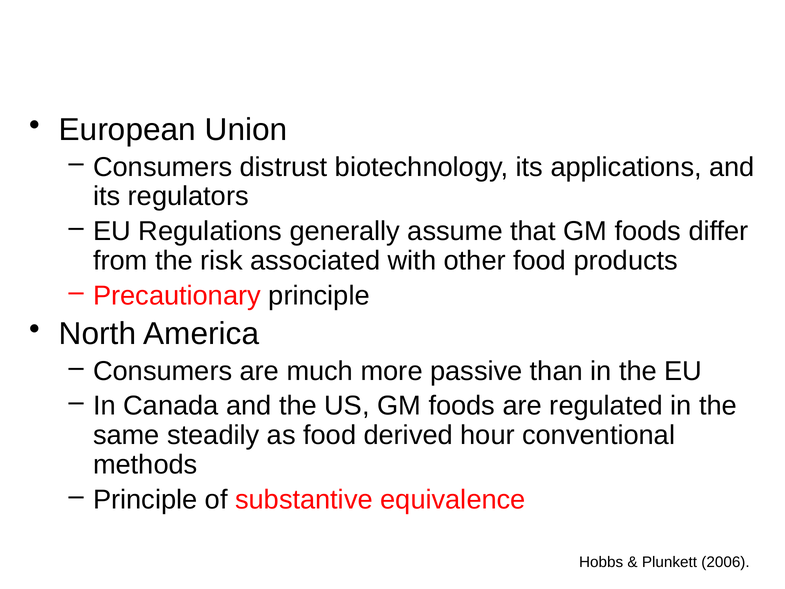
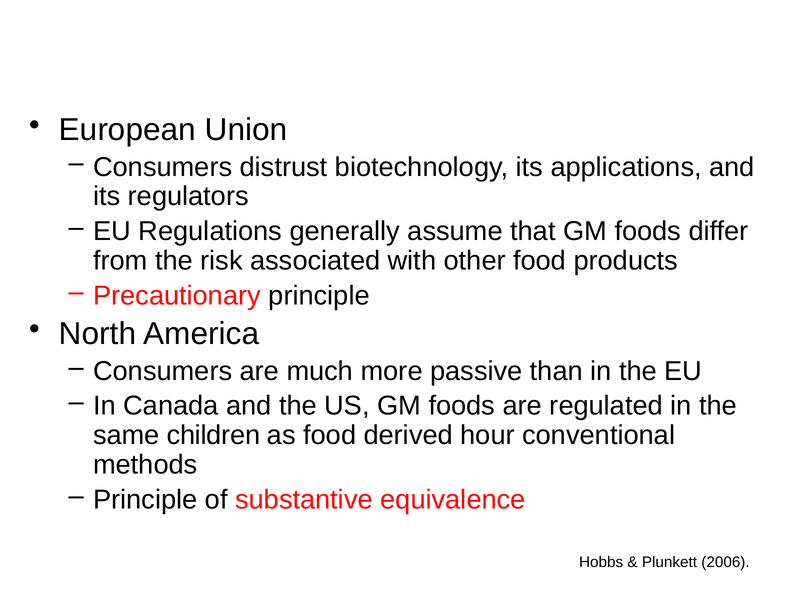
steadily: steadily -> children
